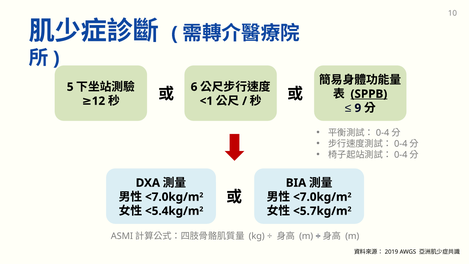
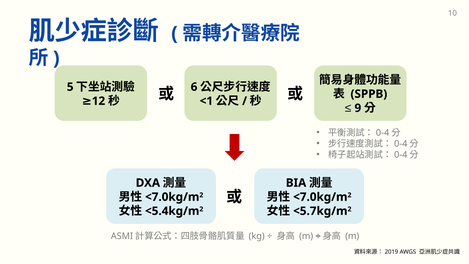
SPPB underline: present -> none
